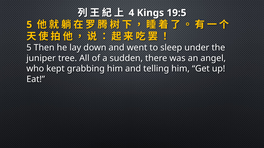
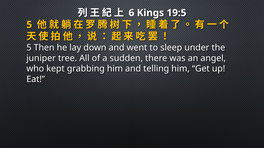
4: 4 -> 6
